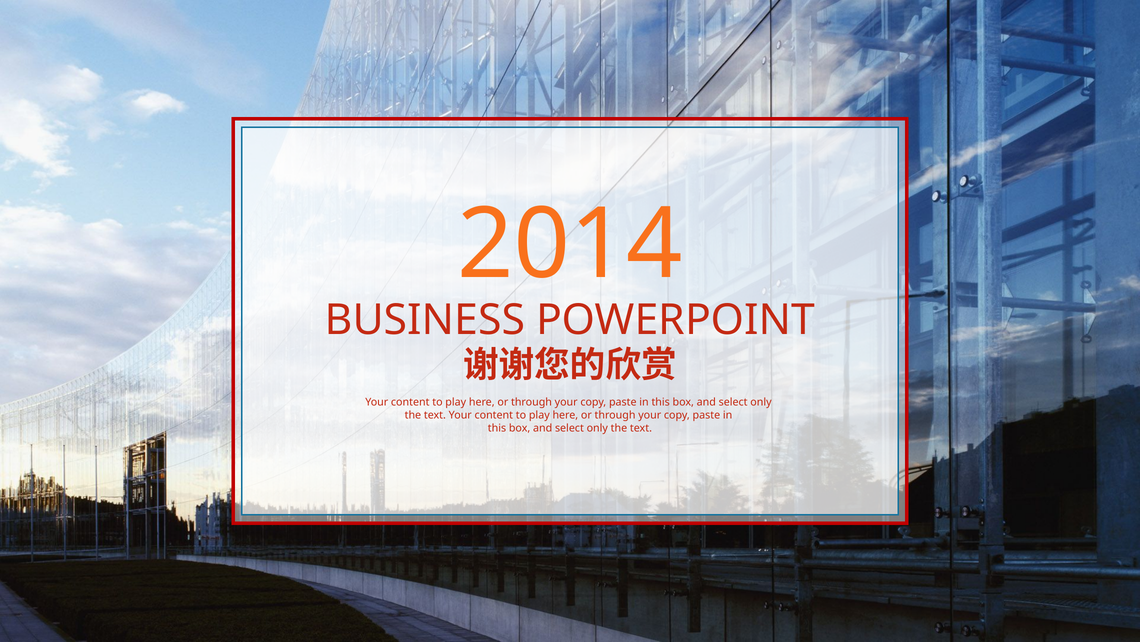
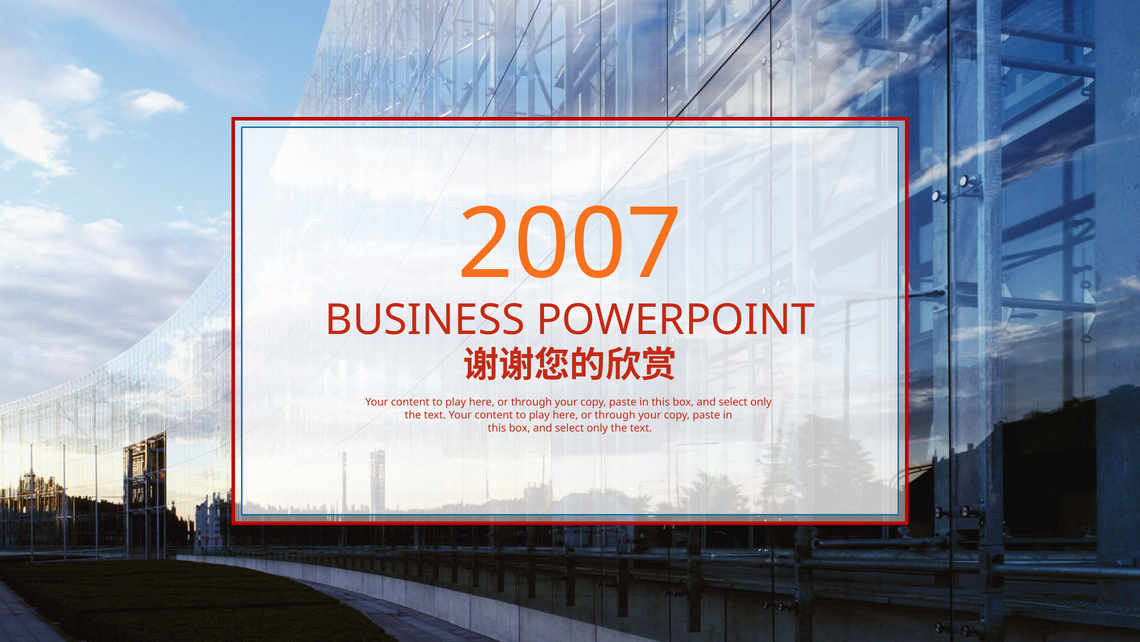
2014: 2014 -> 2007
